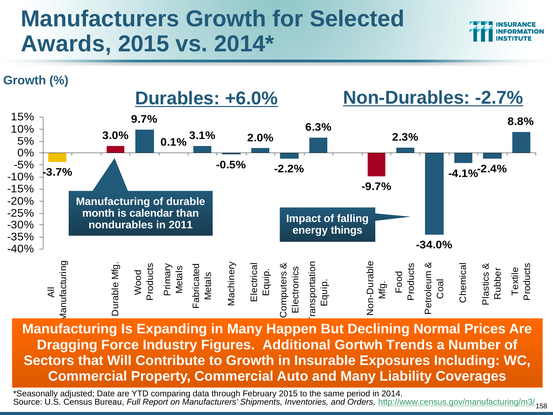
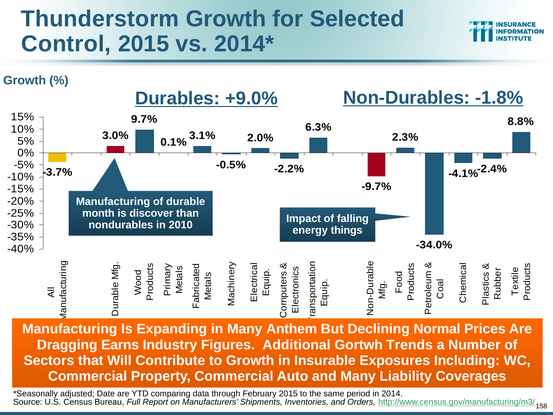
Manufacturers at (100, 19): Manufacturers -> Thunderstorm
Awards: Awards -> Control
+6.0%: +6.0% -> +9.0%
-2.7%: -2.7% -> -1.8%
calendar: calendar -> discover
2011: 2011 -> 2010
Happen: Happen -> Anthem
Force: Force -> Earns
